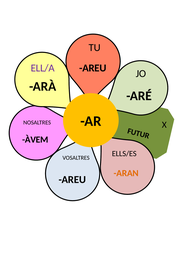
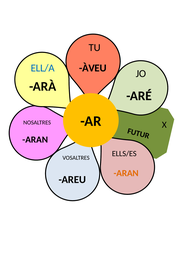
ELL/A colour: purple -> blue
AREU at (93, 68): AREU -> ÀVEU
ÀVEM at (35, 139): ÀVEM -> ARAN
